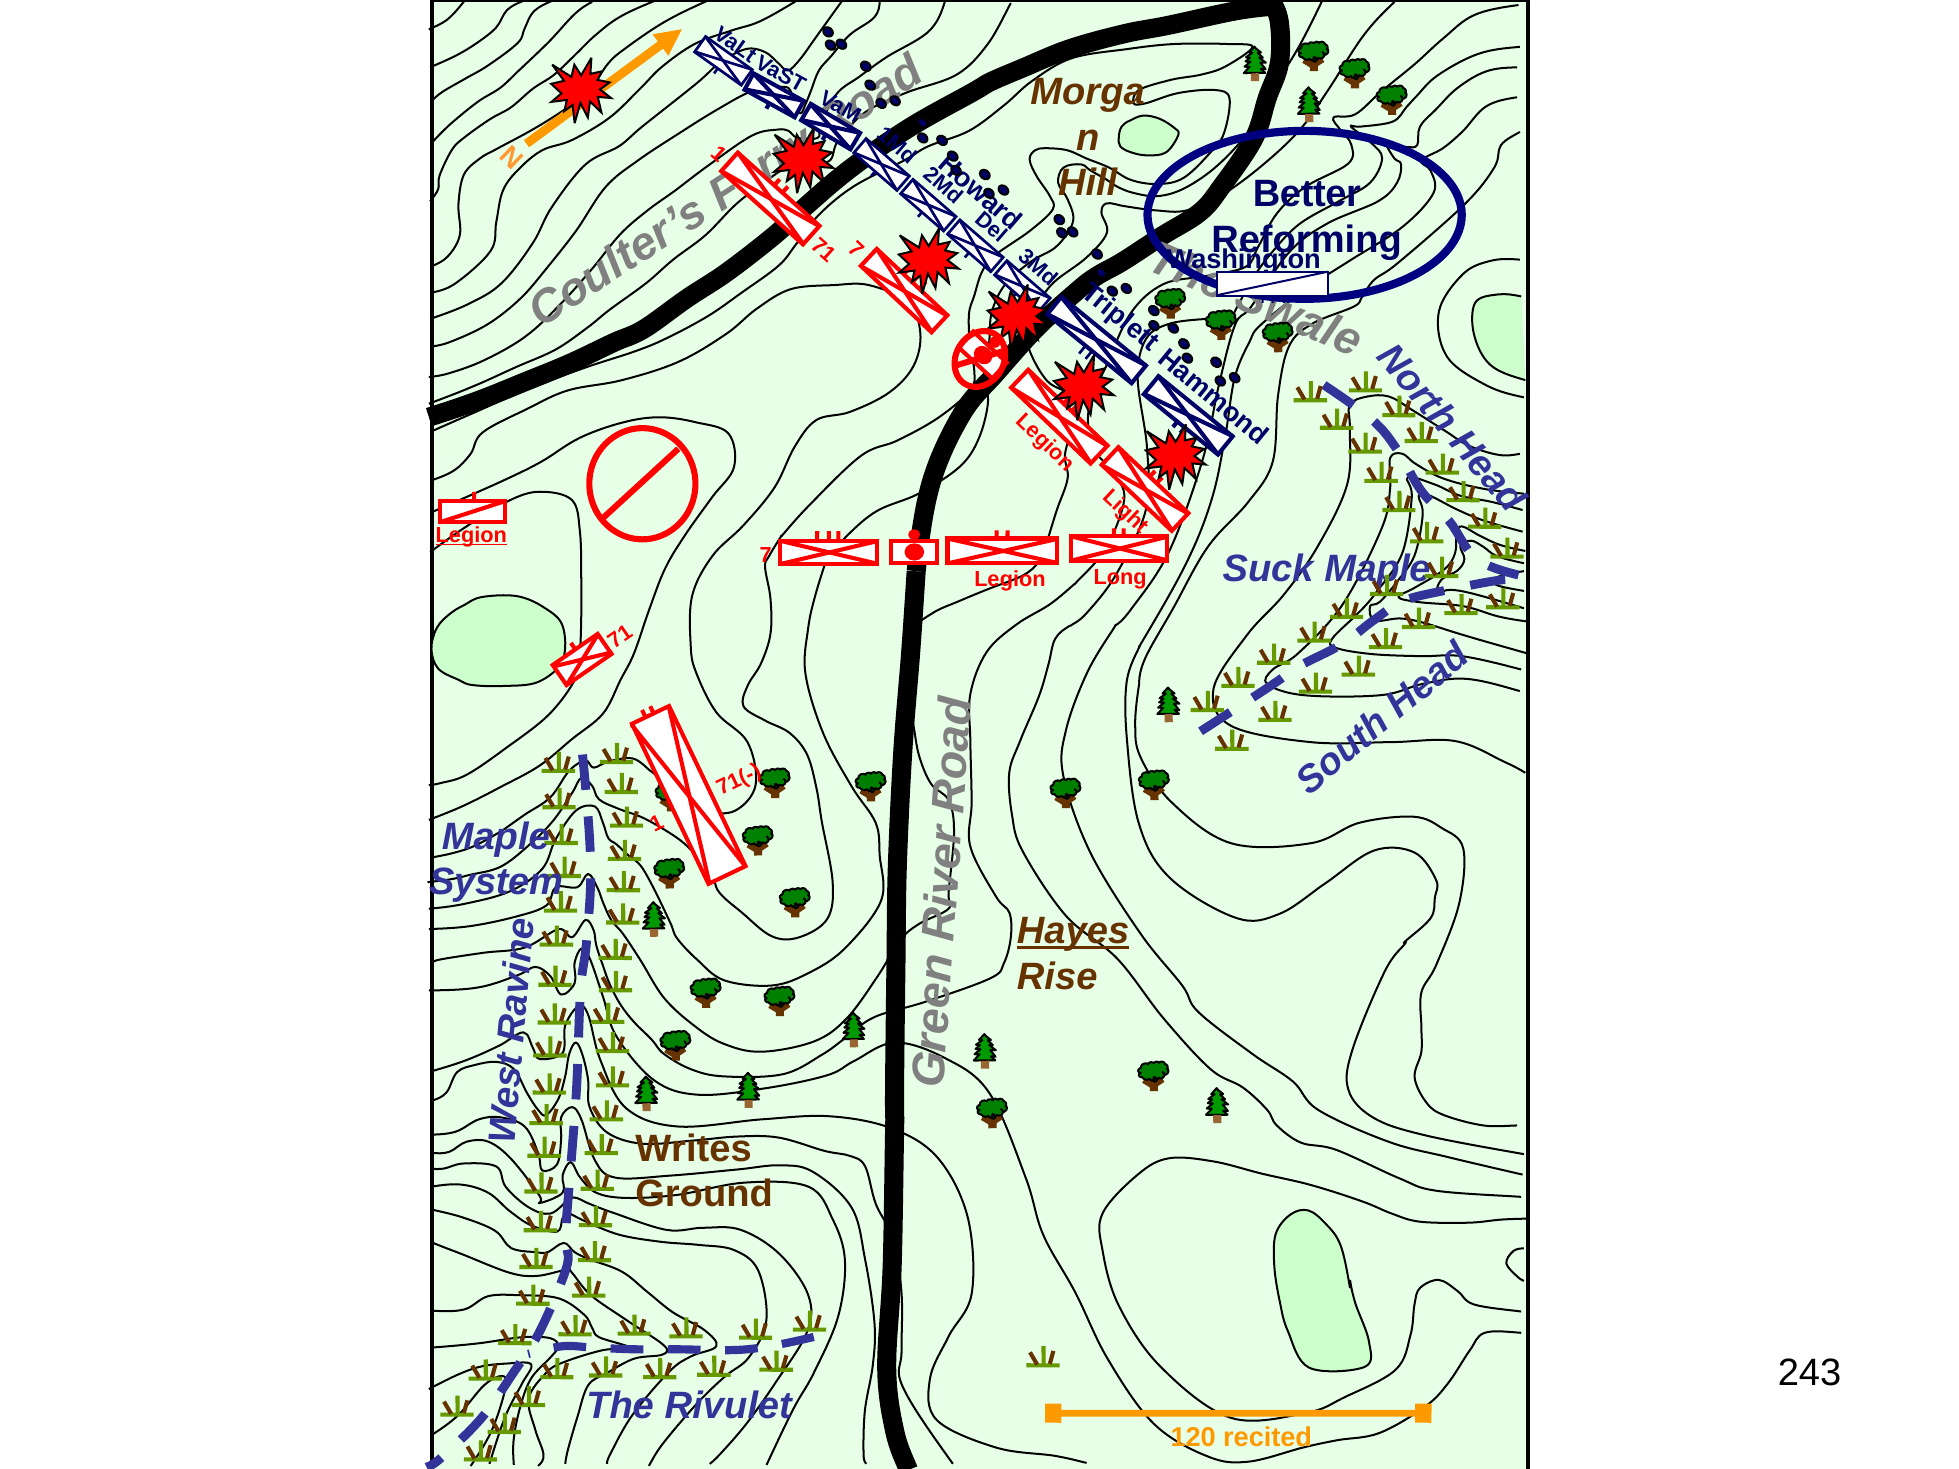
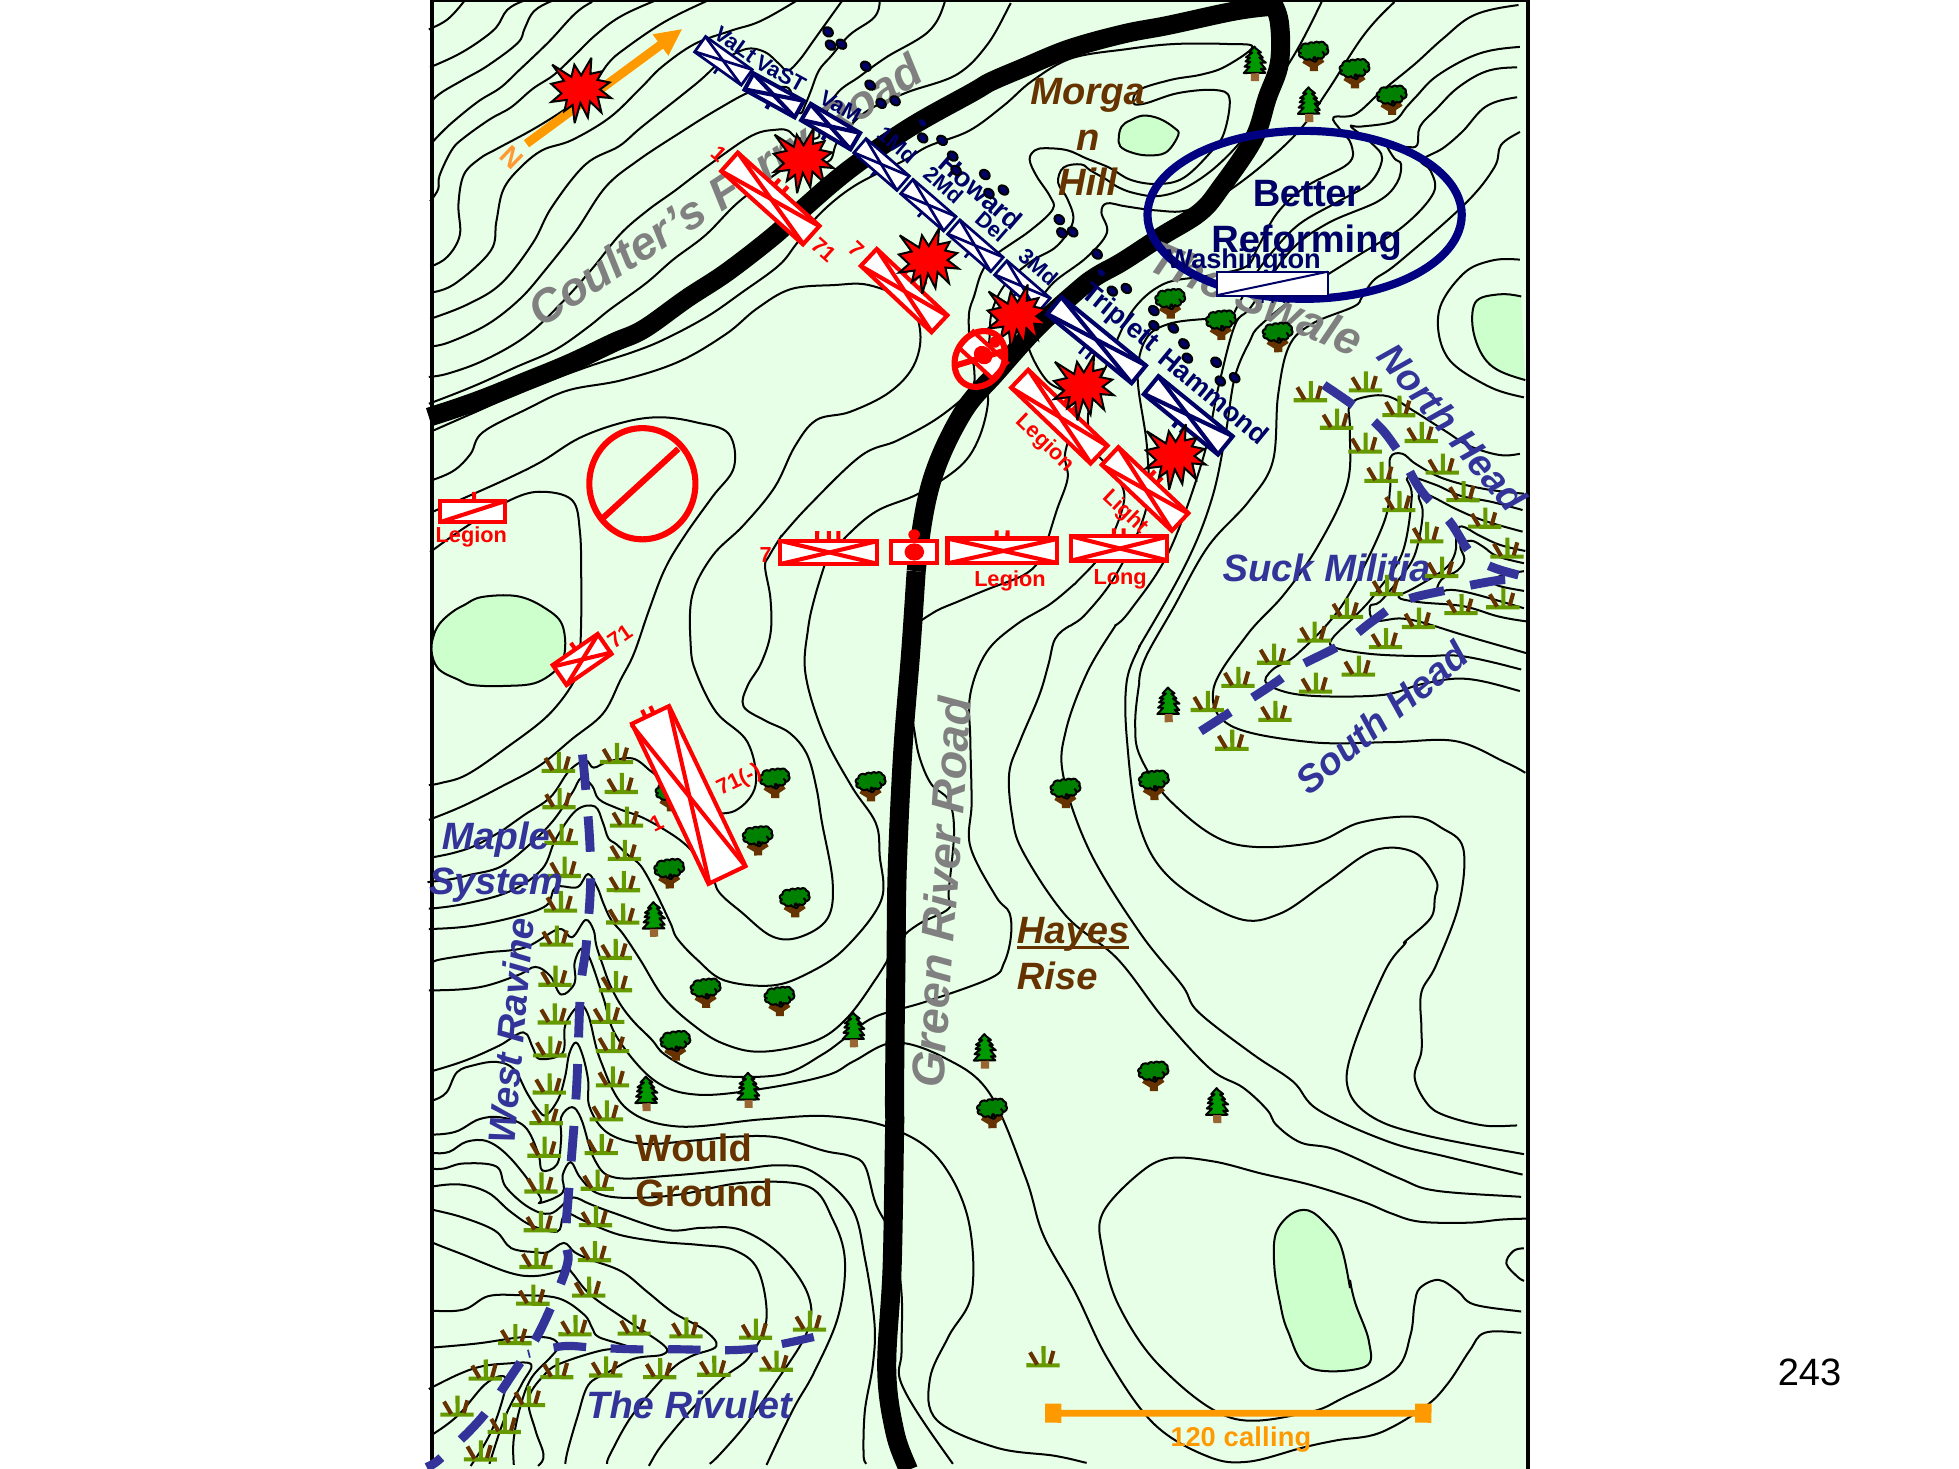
Legion at (471, 536) underline: present -> none
Suck Maple: Maple -> Militia
Writes: Writes -> Would
recited: recited -> calling
